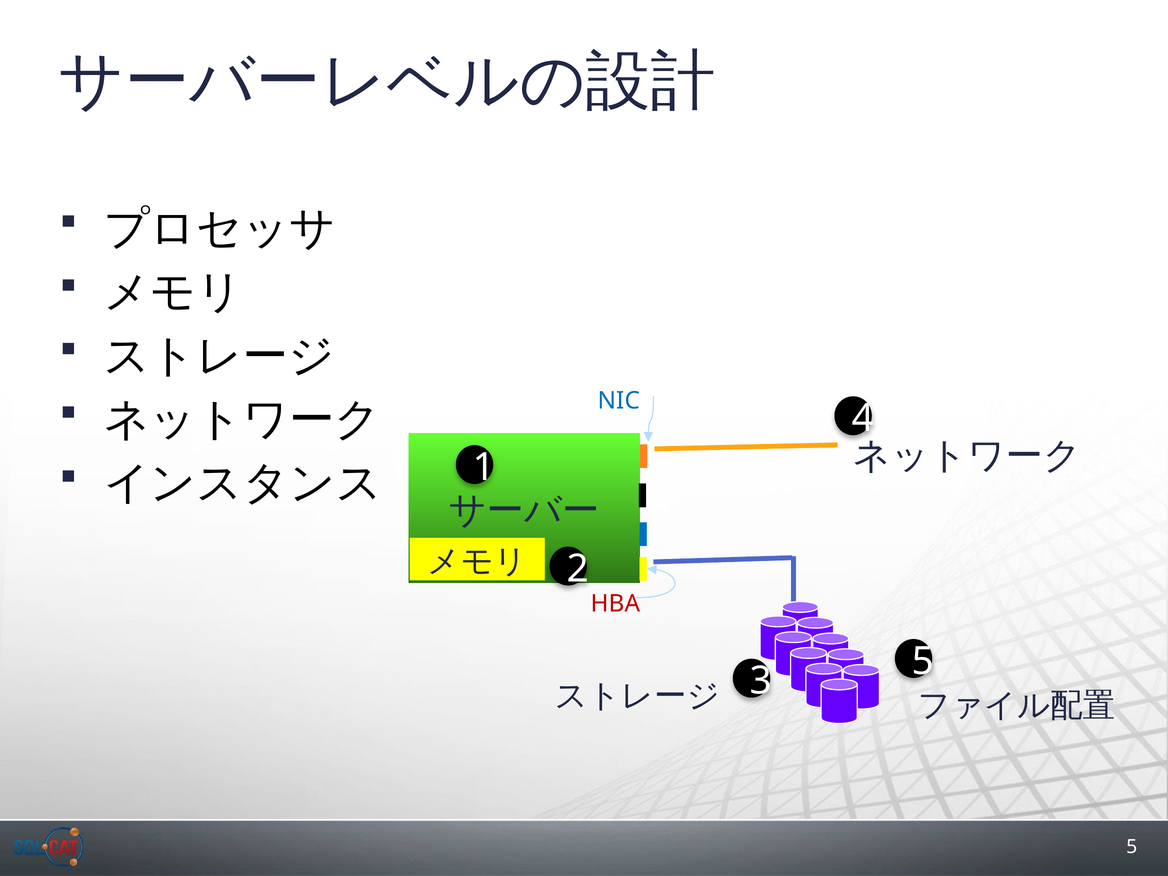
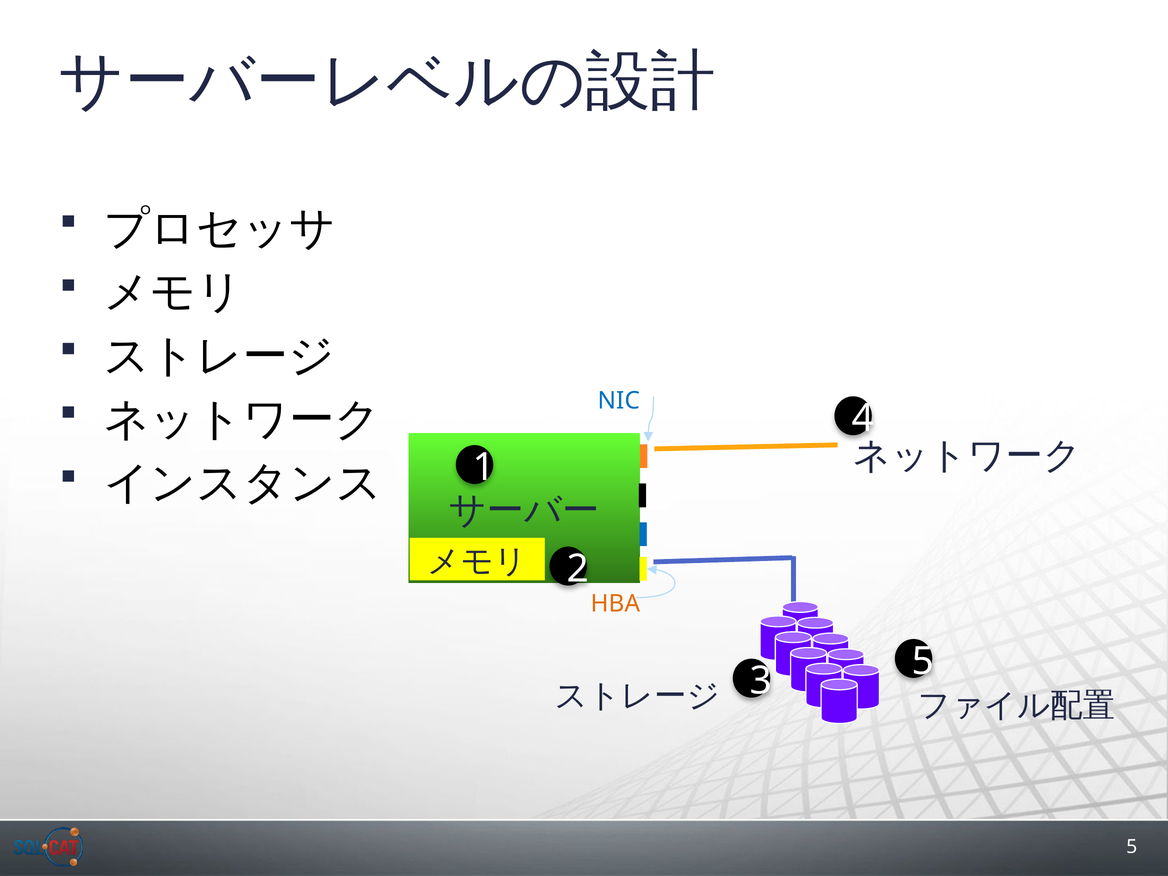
HBA colour: red -> orange
